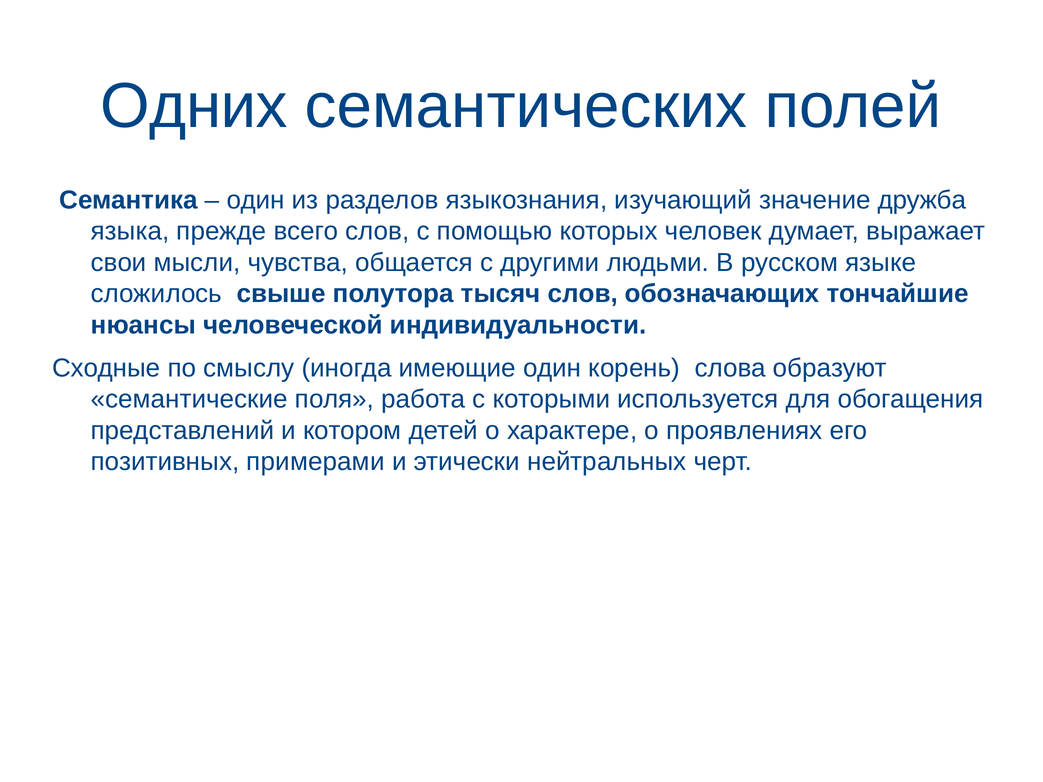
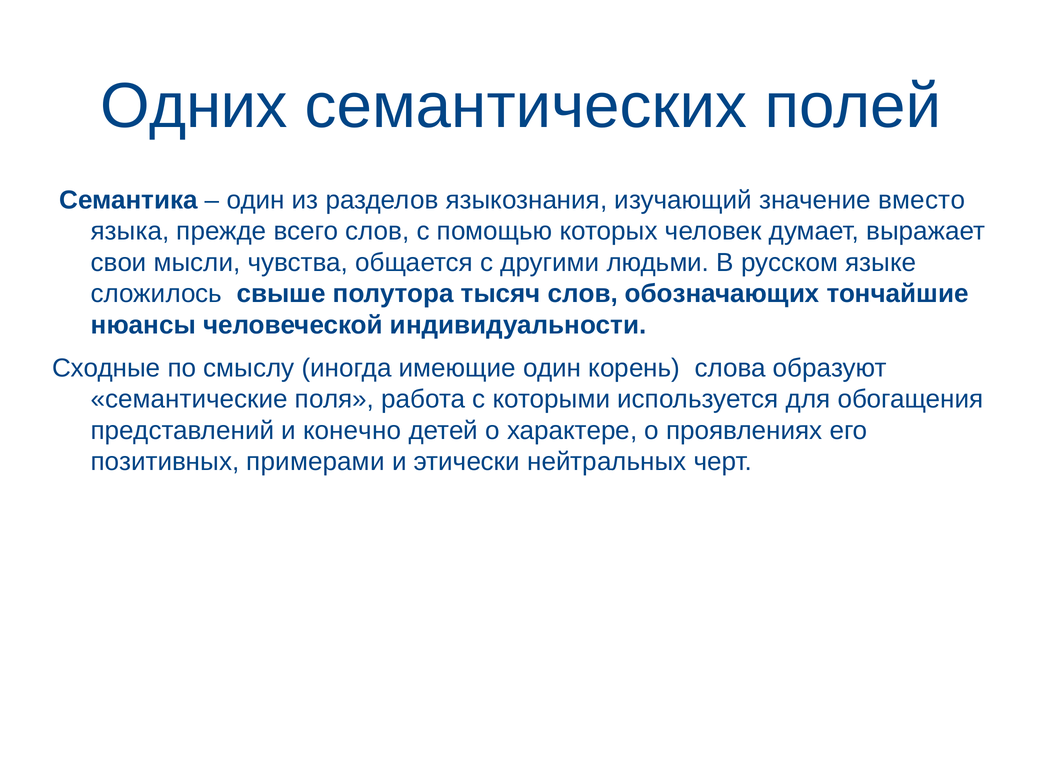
дружба: дружба -> вместо
котором: котором -> конечно
